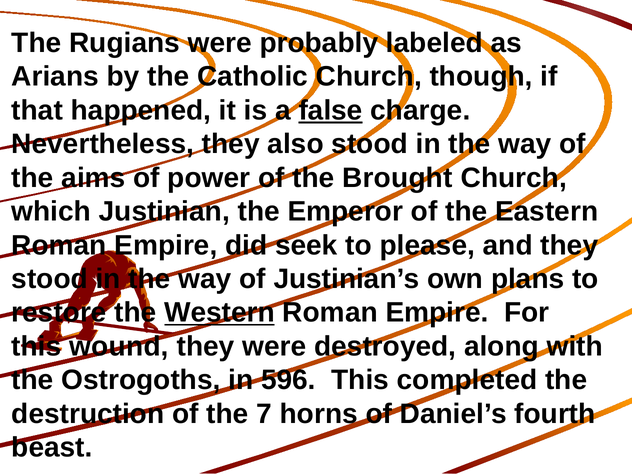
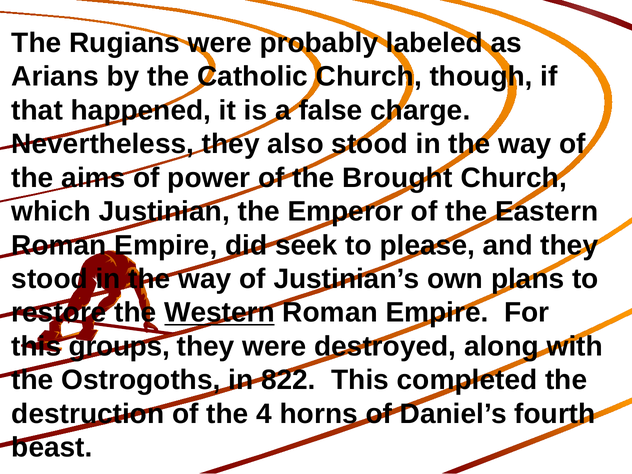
false underline: present -> none
wound: wound -> groups
596: 596 -> 822
7: 7 -> 4
